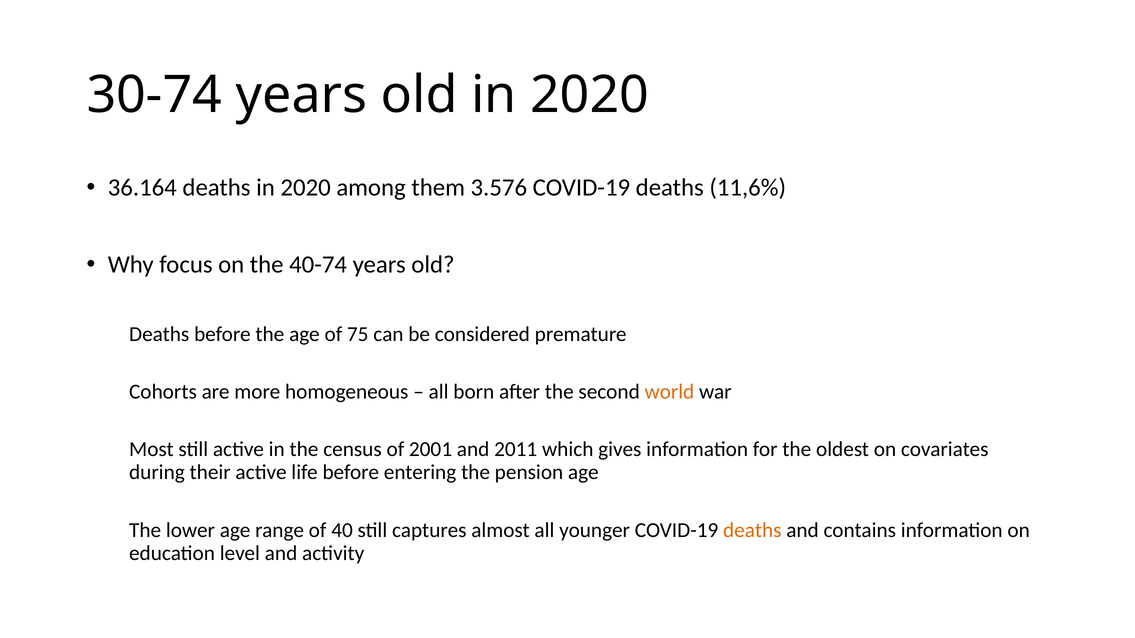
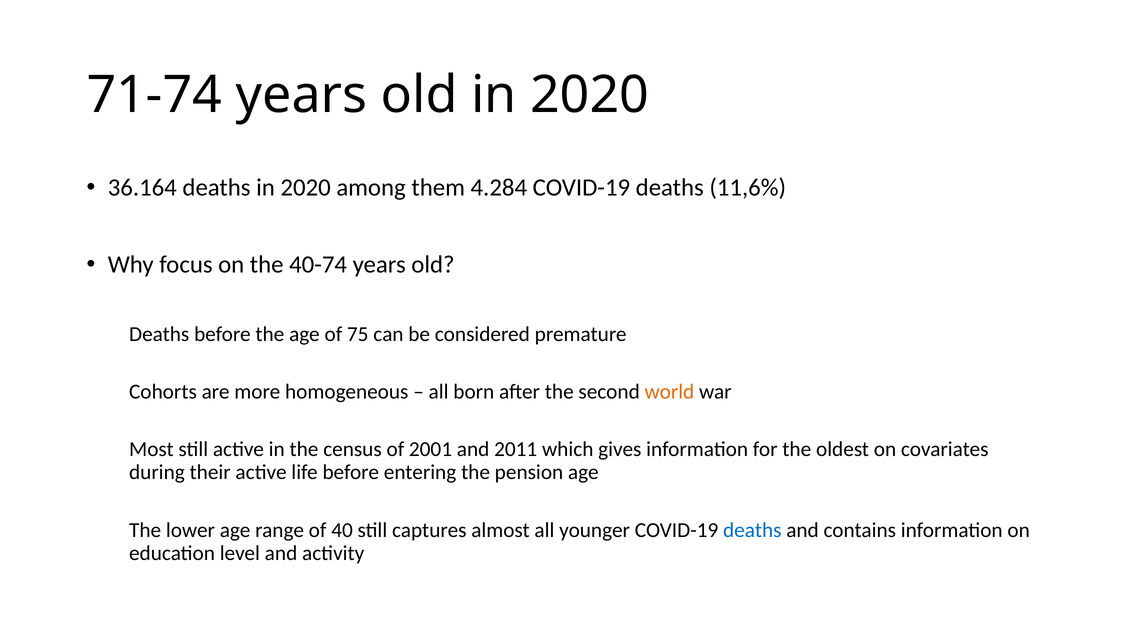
30-74: 30-74 -> 71-74
3.576: 3.576 -> 4.284
deaths at (752, 530) colour: orange -> blue
